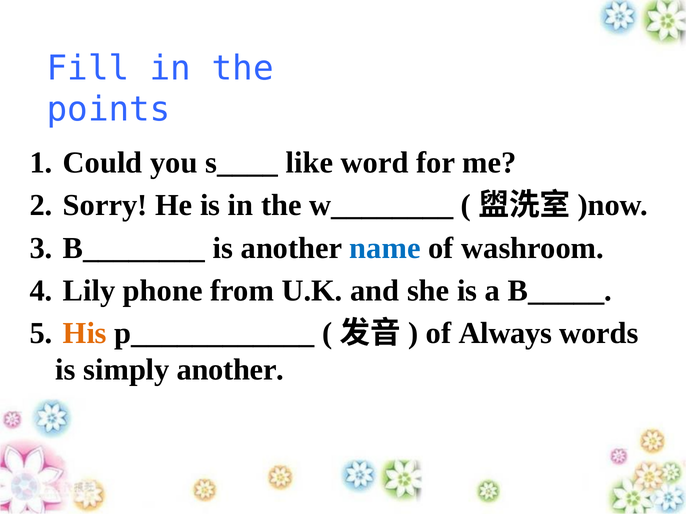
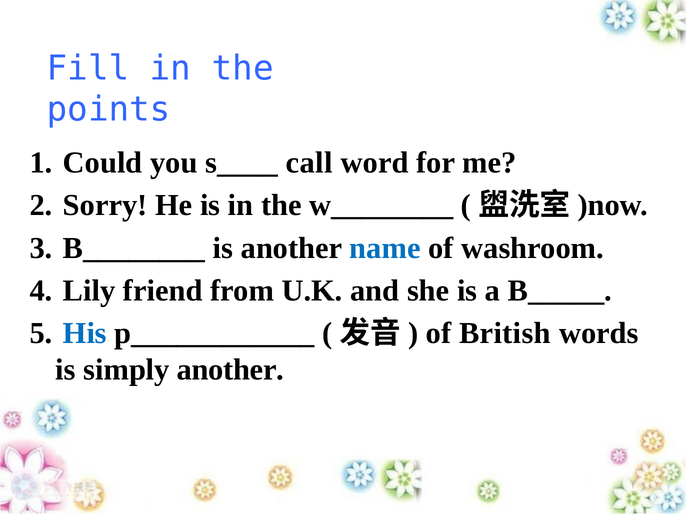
like: like -> call
phone: phone -> friend
His colour: orange -> blue
Always: Always -> British
